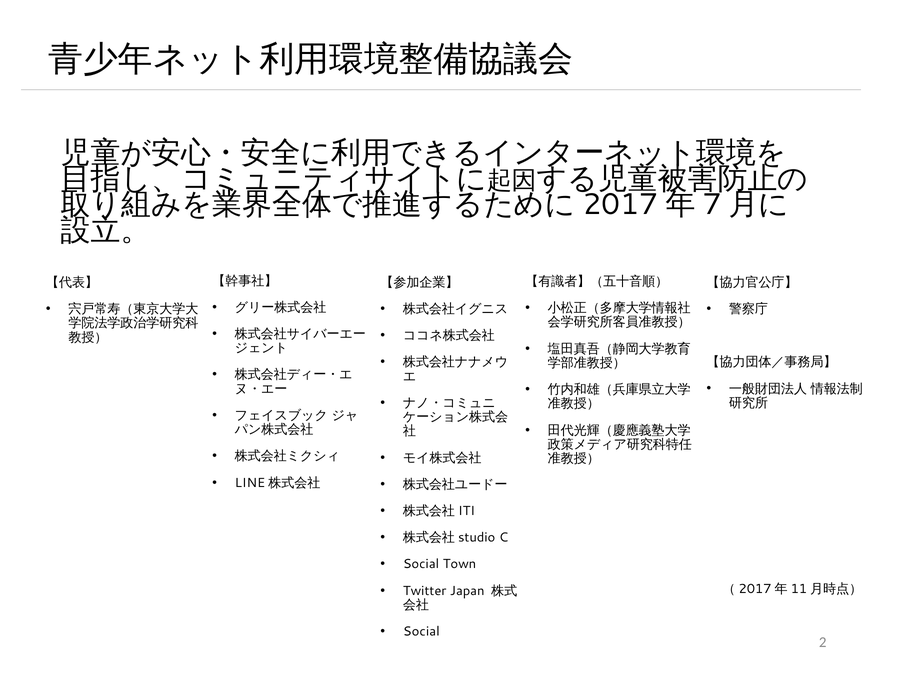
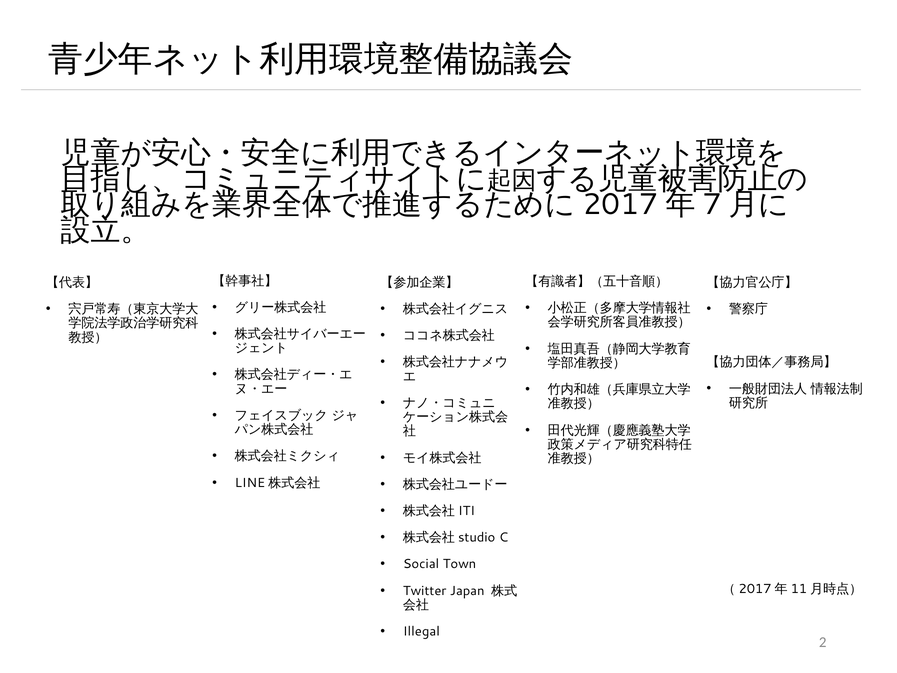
Social at (421, 631): Social -> Illegal
